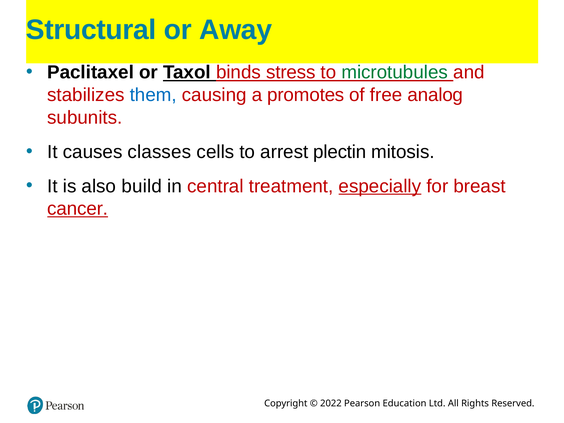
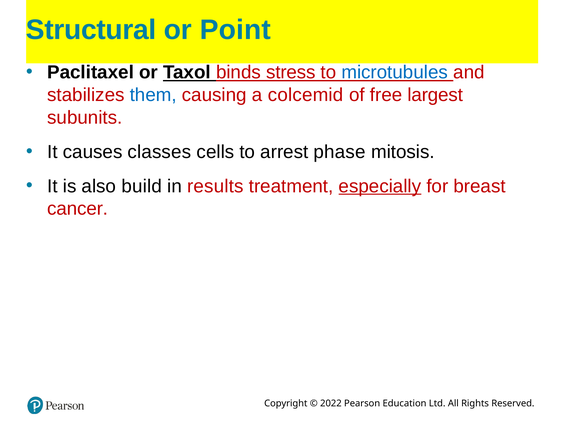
Away: Away -> Point
microtubules colour: green -> blue
promotes: promotes -> colcemid
analog: analog -> largest
plectin: plectin -> phase
central: central -> results
cancer underline: present -> none
